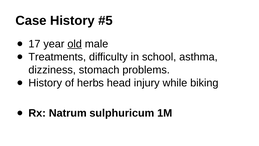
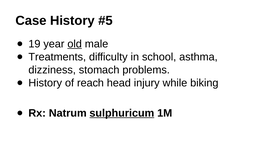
17: 17 -> 19
herbs: herbs -> reach
sulphuricum underline: none -> present
